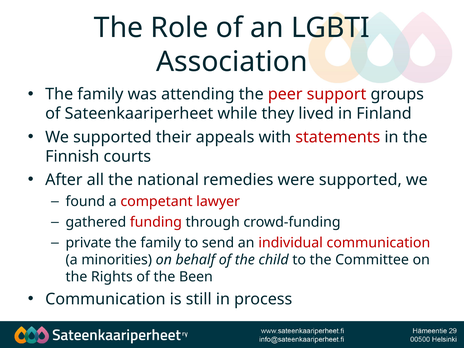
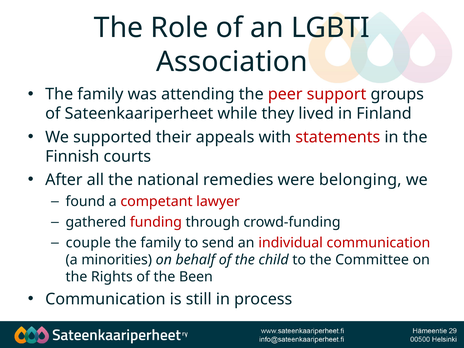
were supported: supported -> belonging
private: private -> couple
